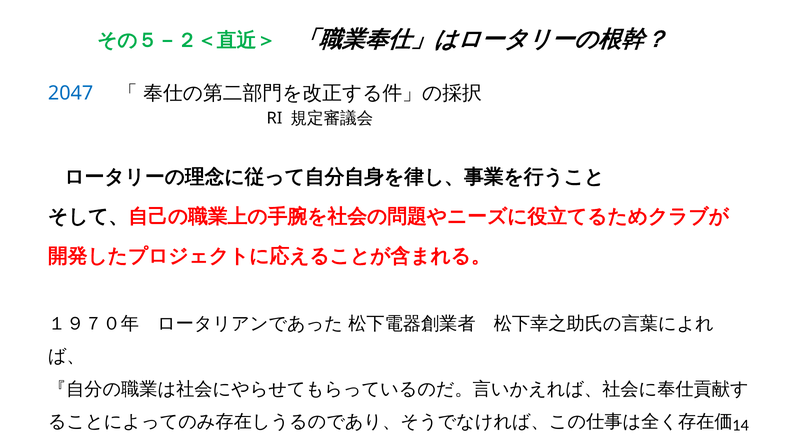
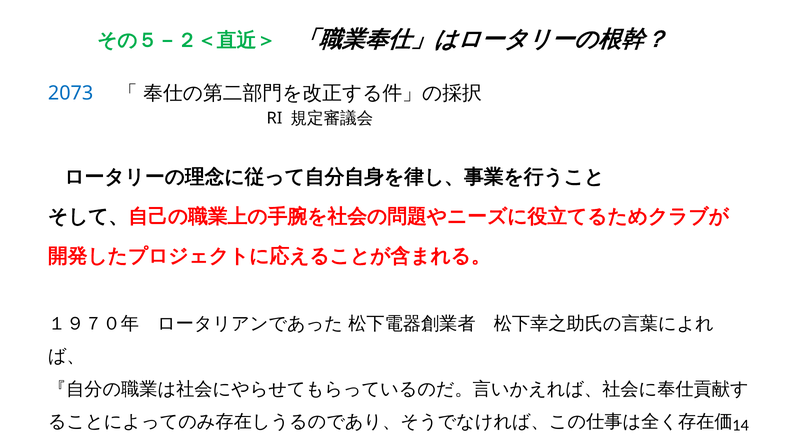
2047: 2047 -> 2073
